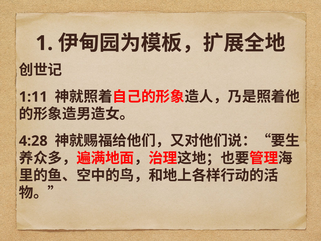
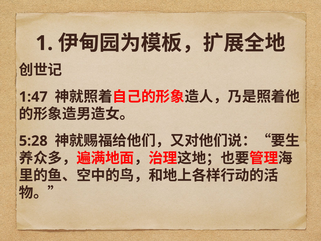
1:11: 1:11 -> 1:47
4:28: 4:28 -> 5:28
